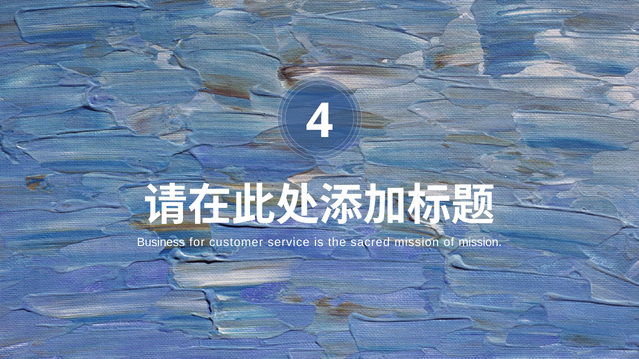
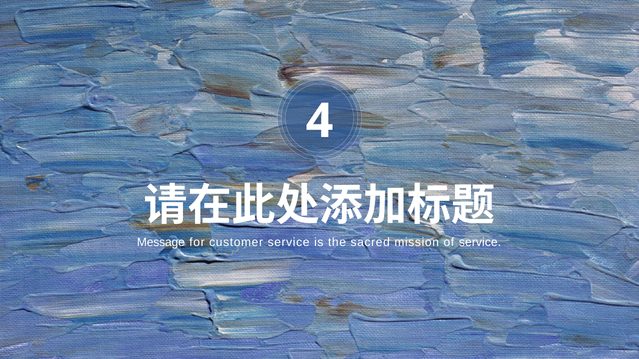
Business: Business -> Message
of mission: mission -> service
